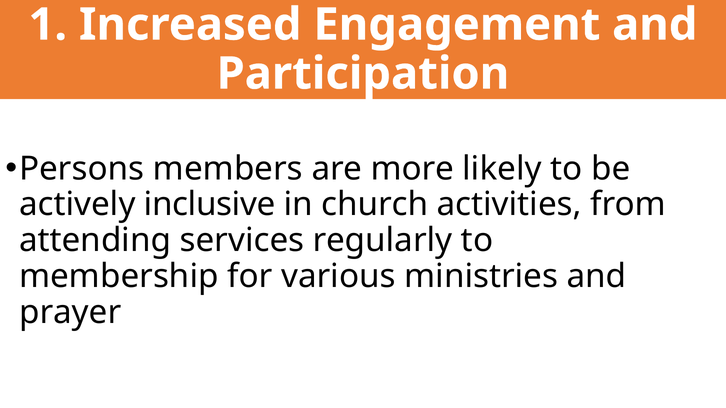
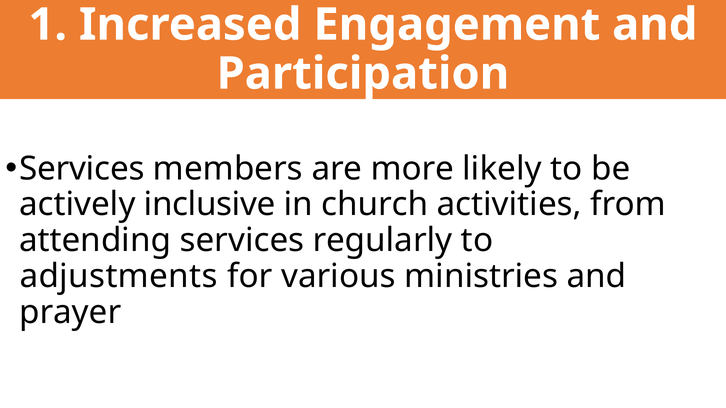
Persons at (82, 169): Persons -> Services
membership: membership -> adjustments
